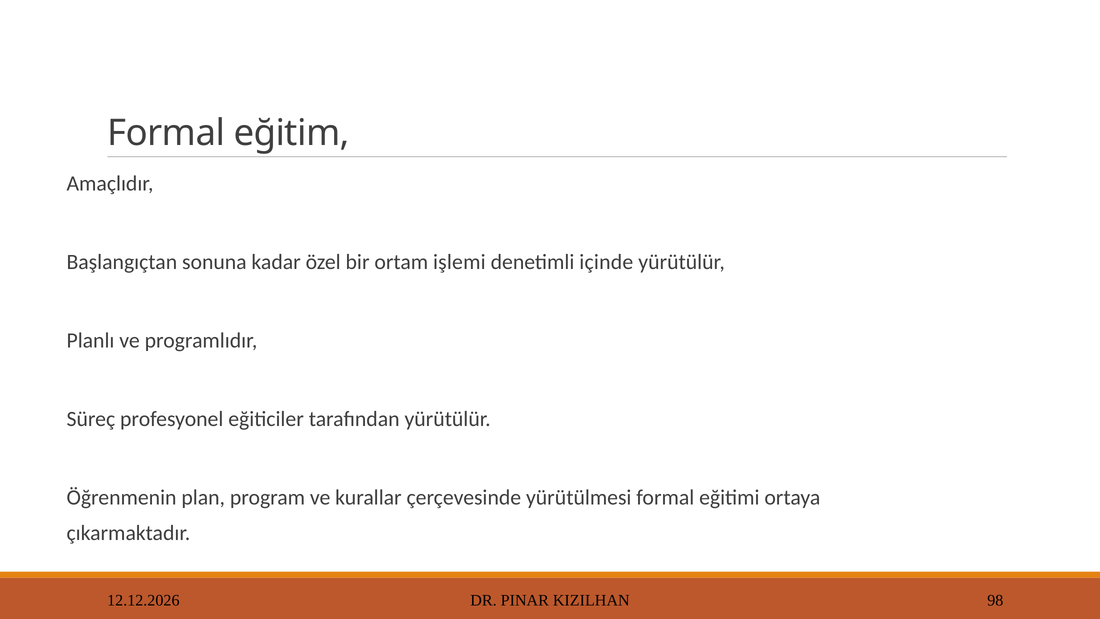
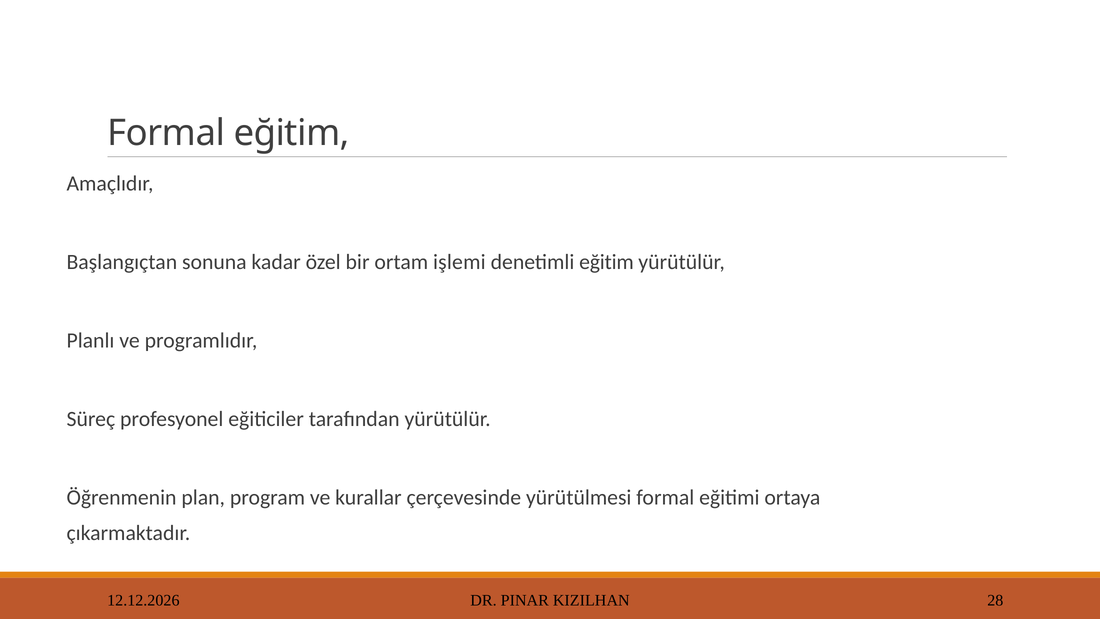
denetimli içinde: içinde -> eğitim
98: 98 -> 28
